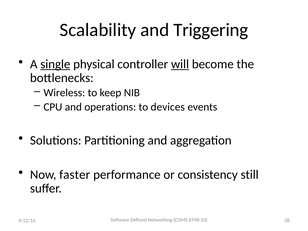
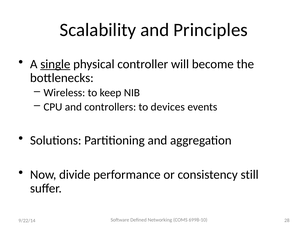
Triggering: Triggering -> Principles
will underline: present -> none
operations: operations -> controllers
faster: faster -> divide
